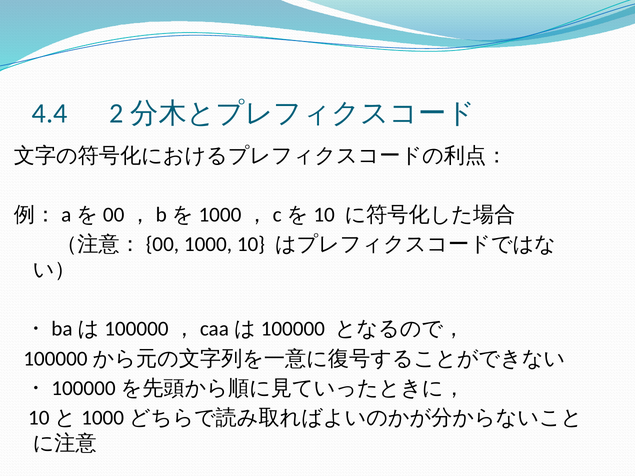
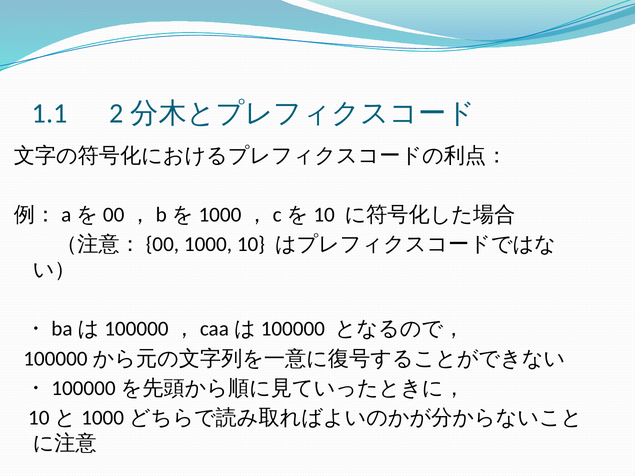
4.4: 4.4 -> 1.1
